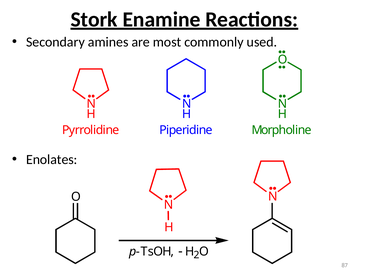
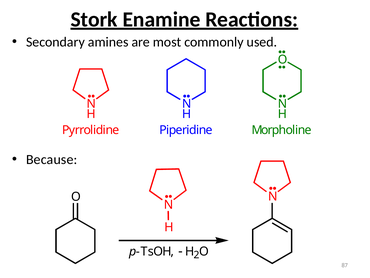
Enolates: Enolates -> Because
